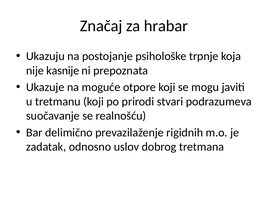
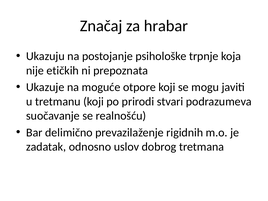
kasnije: kasnije -> etičkih
